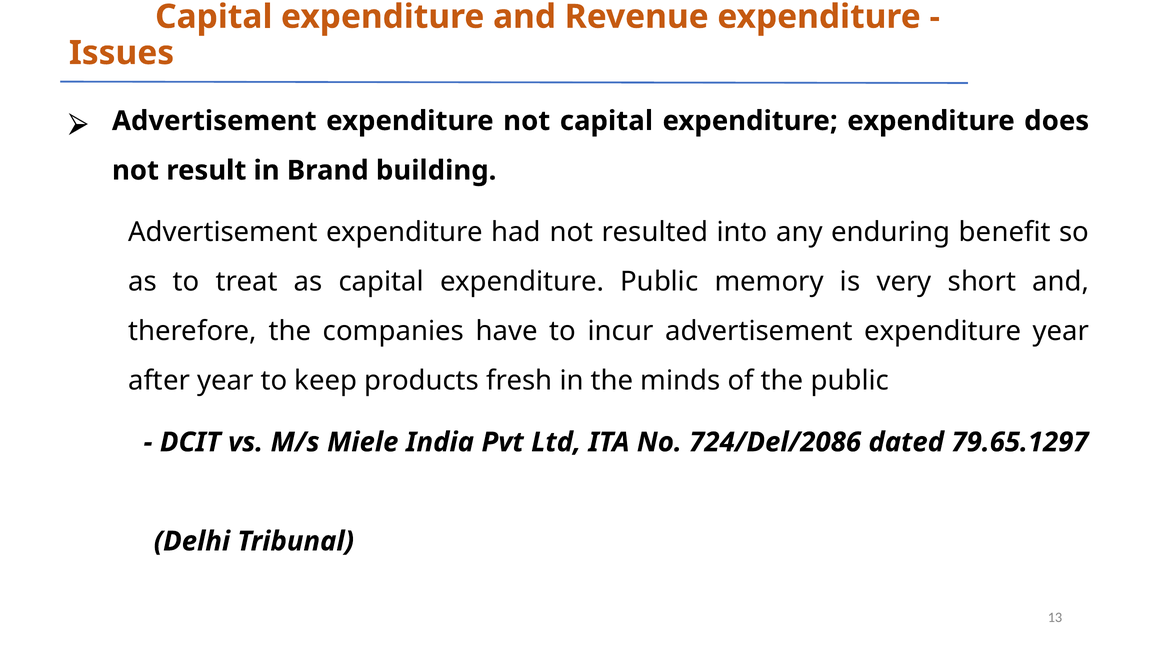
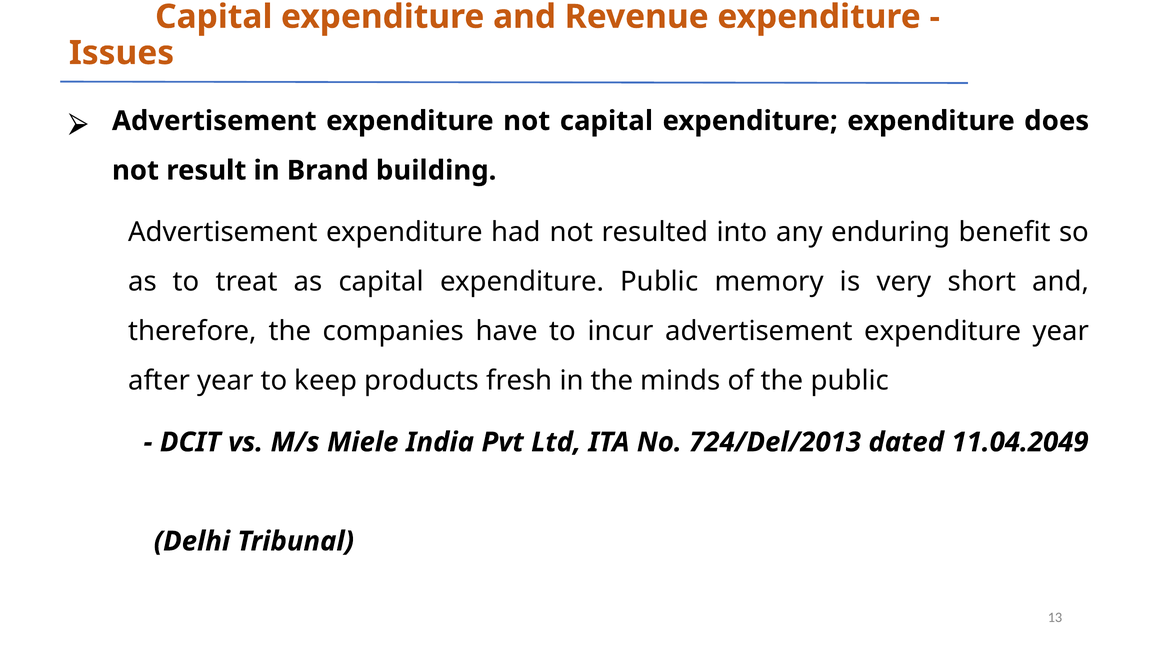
724/Del/2086: 724/Del/2086 -> 724/Del/2013
79.65.1297: 79.65.1297 -> 11.04.2049
